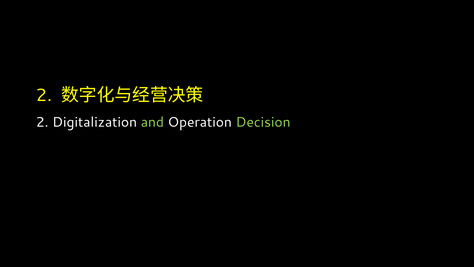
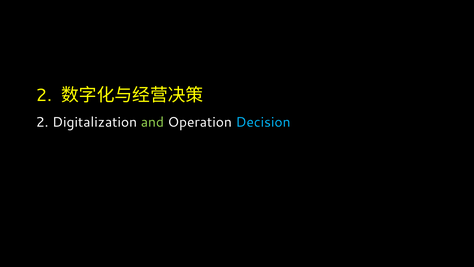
Decision colour: light green -> light blue
